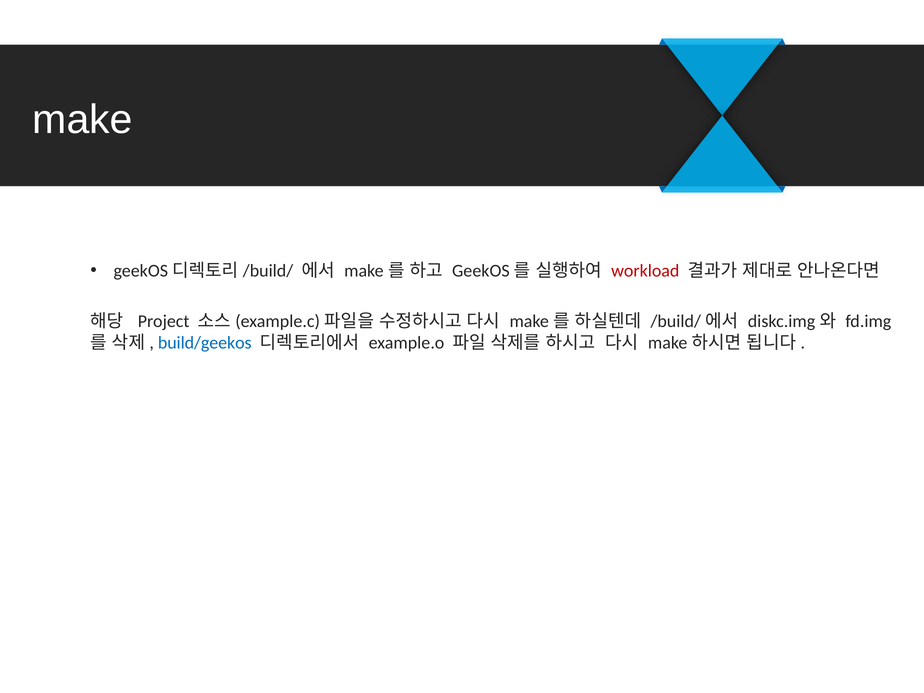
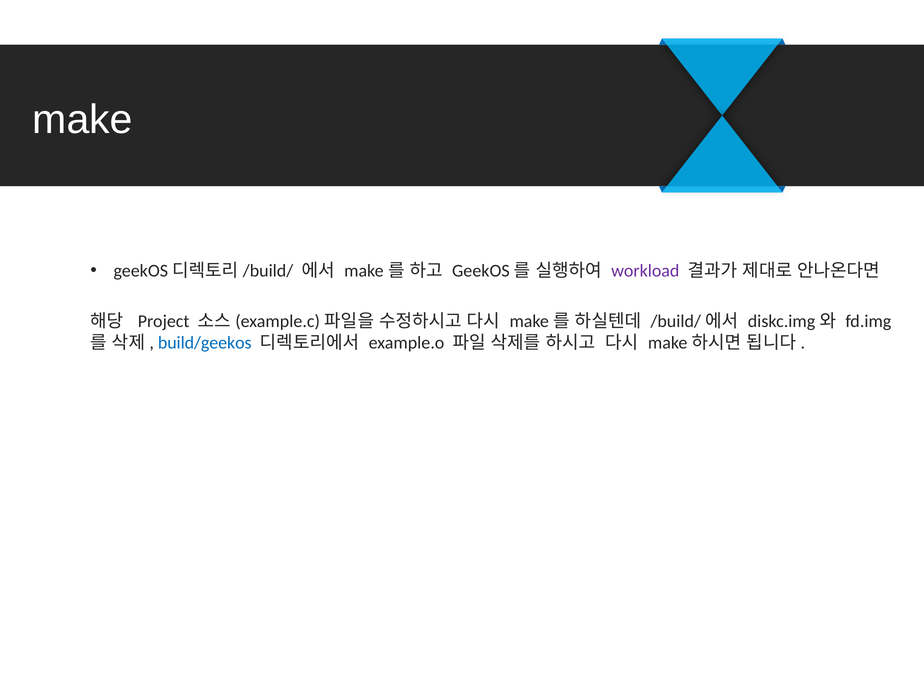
workload colour: red -> purple
